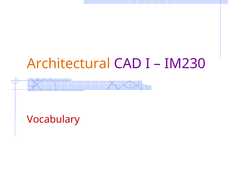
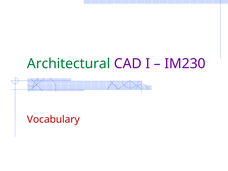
Architectural colour: orange -> green
